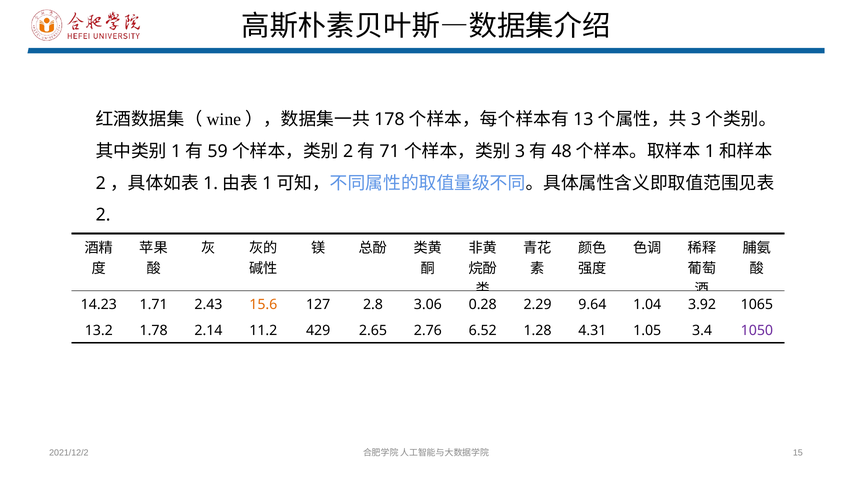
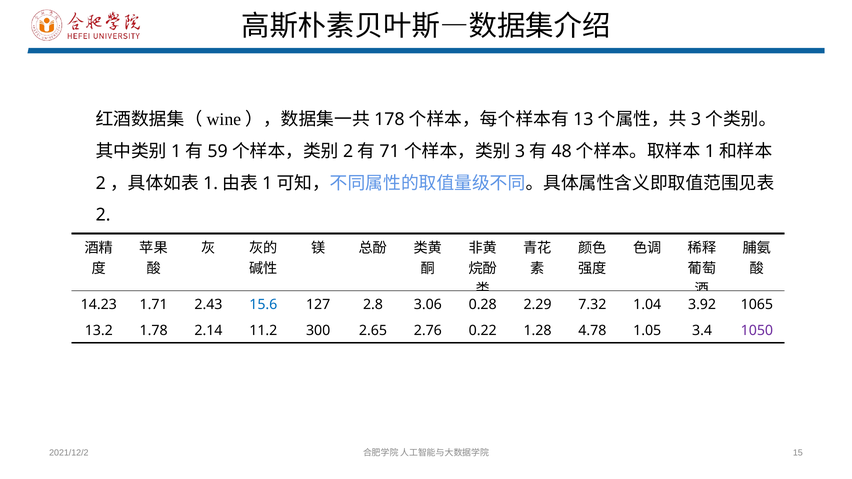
15.6 colour: orange -> blue
9.64: 9.64 -> 7.32
429: 429 -> 300
6.52: 6.52 -> 0.22
4.31: 4.31 -> 4.78
